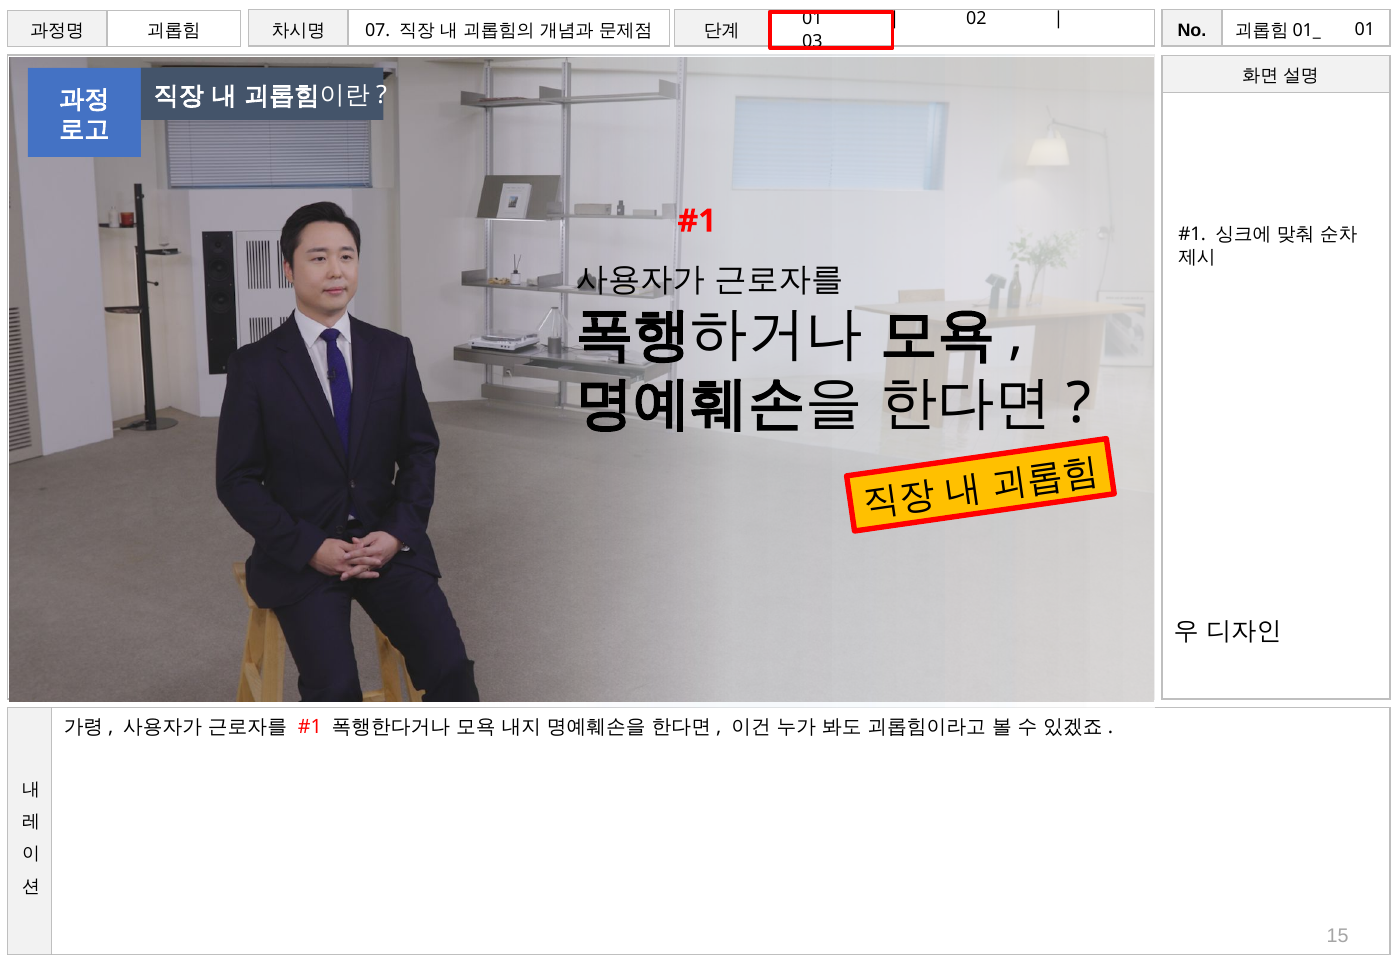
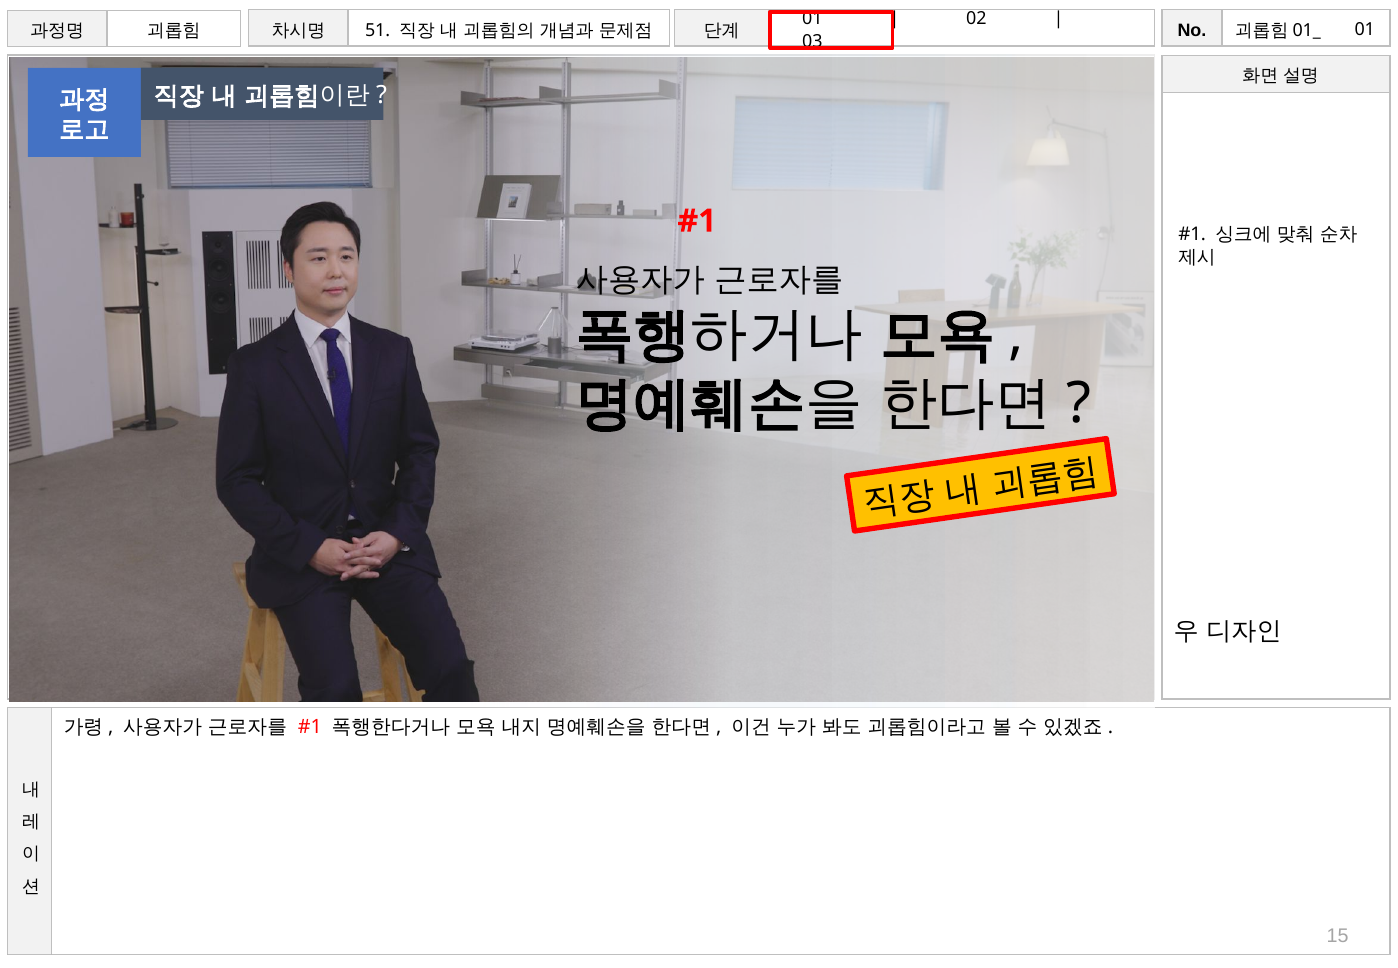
07: 07 -> 51
